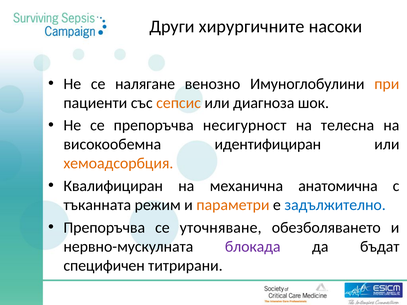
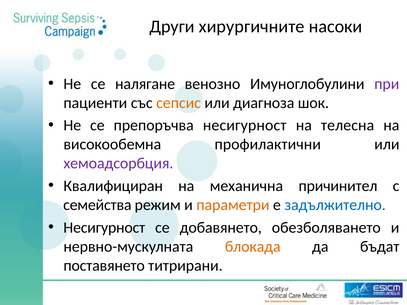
при colour: orange -> purple
идентифициран: идентифициран -> профилактични
хемоадсорбция colour: orange -> purple
анатомична: анатомична -> причинител
тъканната: тъканната -> семейства
Прeпоръчва at (104, 228): Прeпоръчва -> Несигурност
уточняване: уточняване -> добавянето
блокада colour: purple -> orange
специфичен: специфичен -> поставянето
